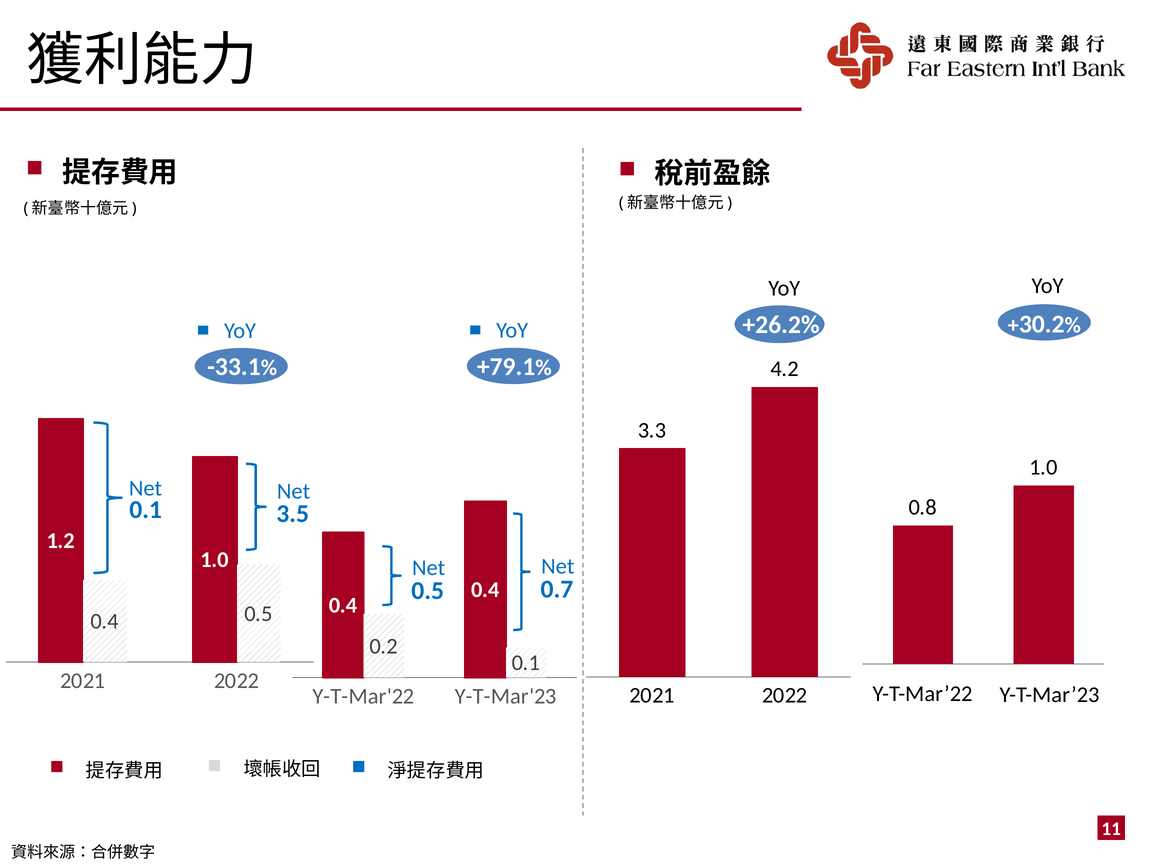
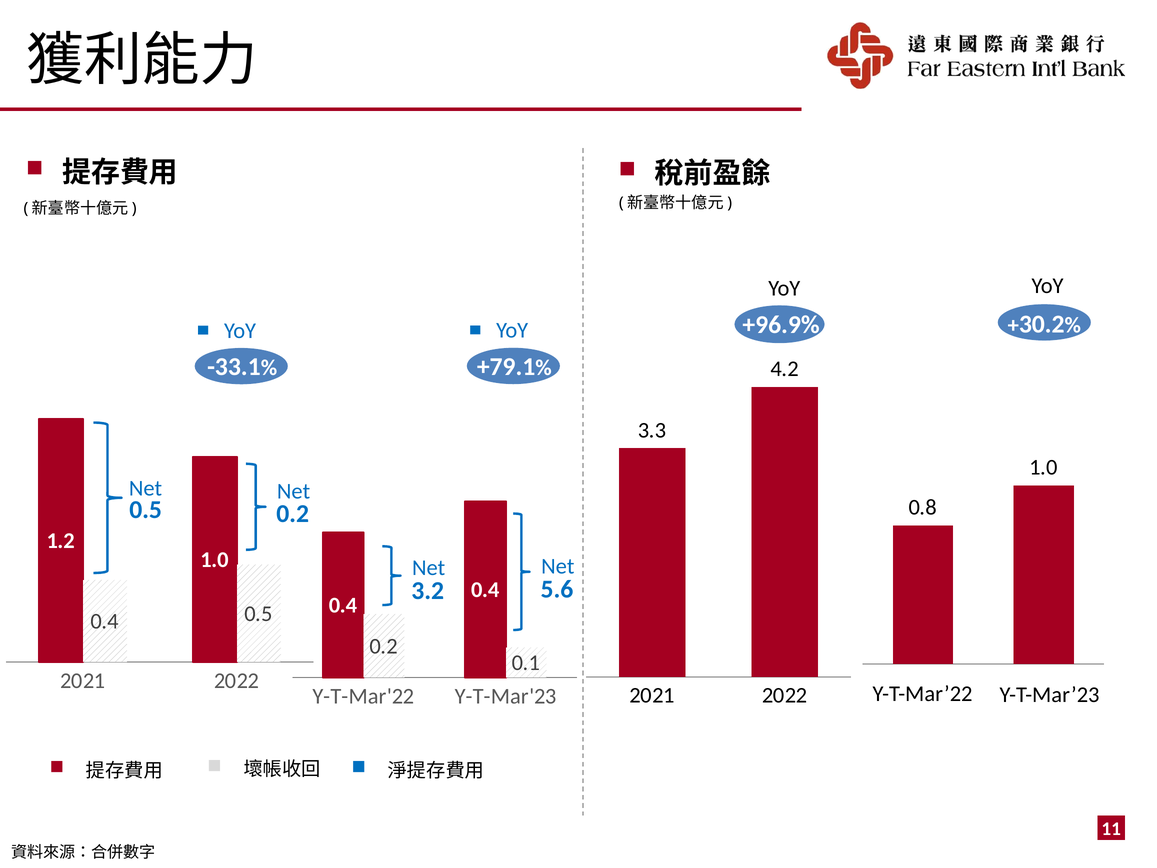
+26.2%: +26.2% -> +96.9%
0.1 at (146, 510): 0.1 -> 0.5
3.5 at (293, 514): 3.5 -> 0.2
0.7: 0.7 -> 5.6
0.5 at (428, 590): 0.5 -> 3.2
